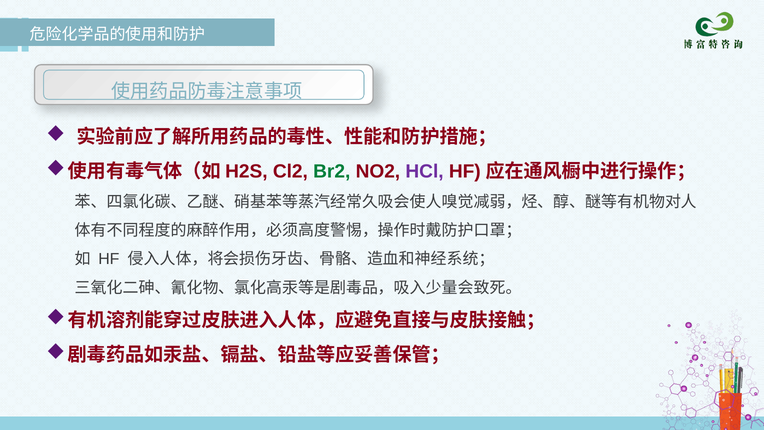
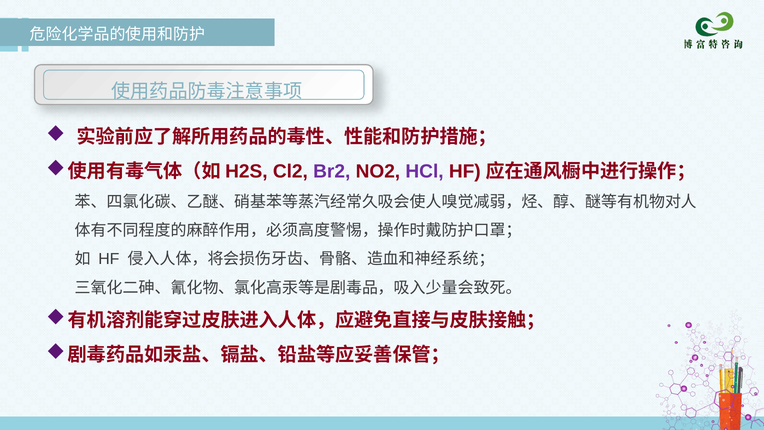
Br2 colour: green -> purple
